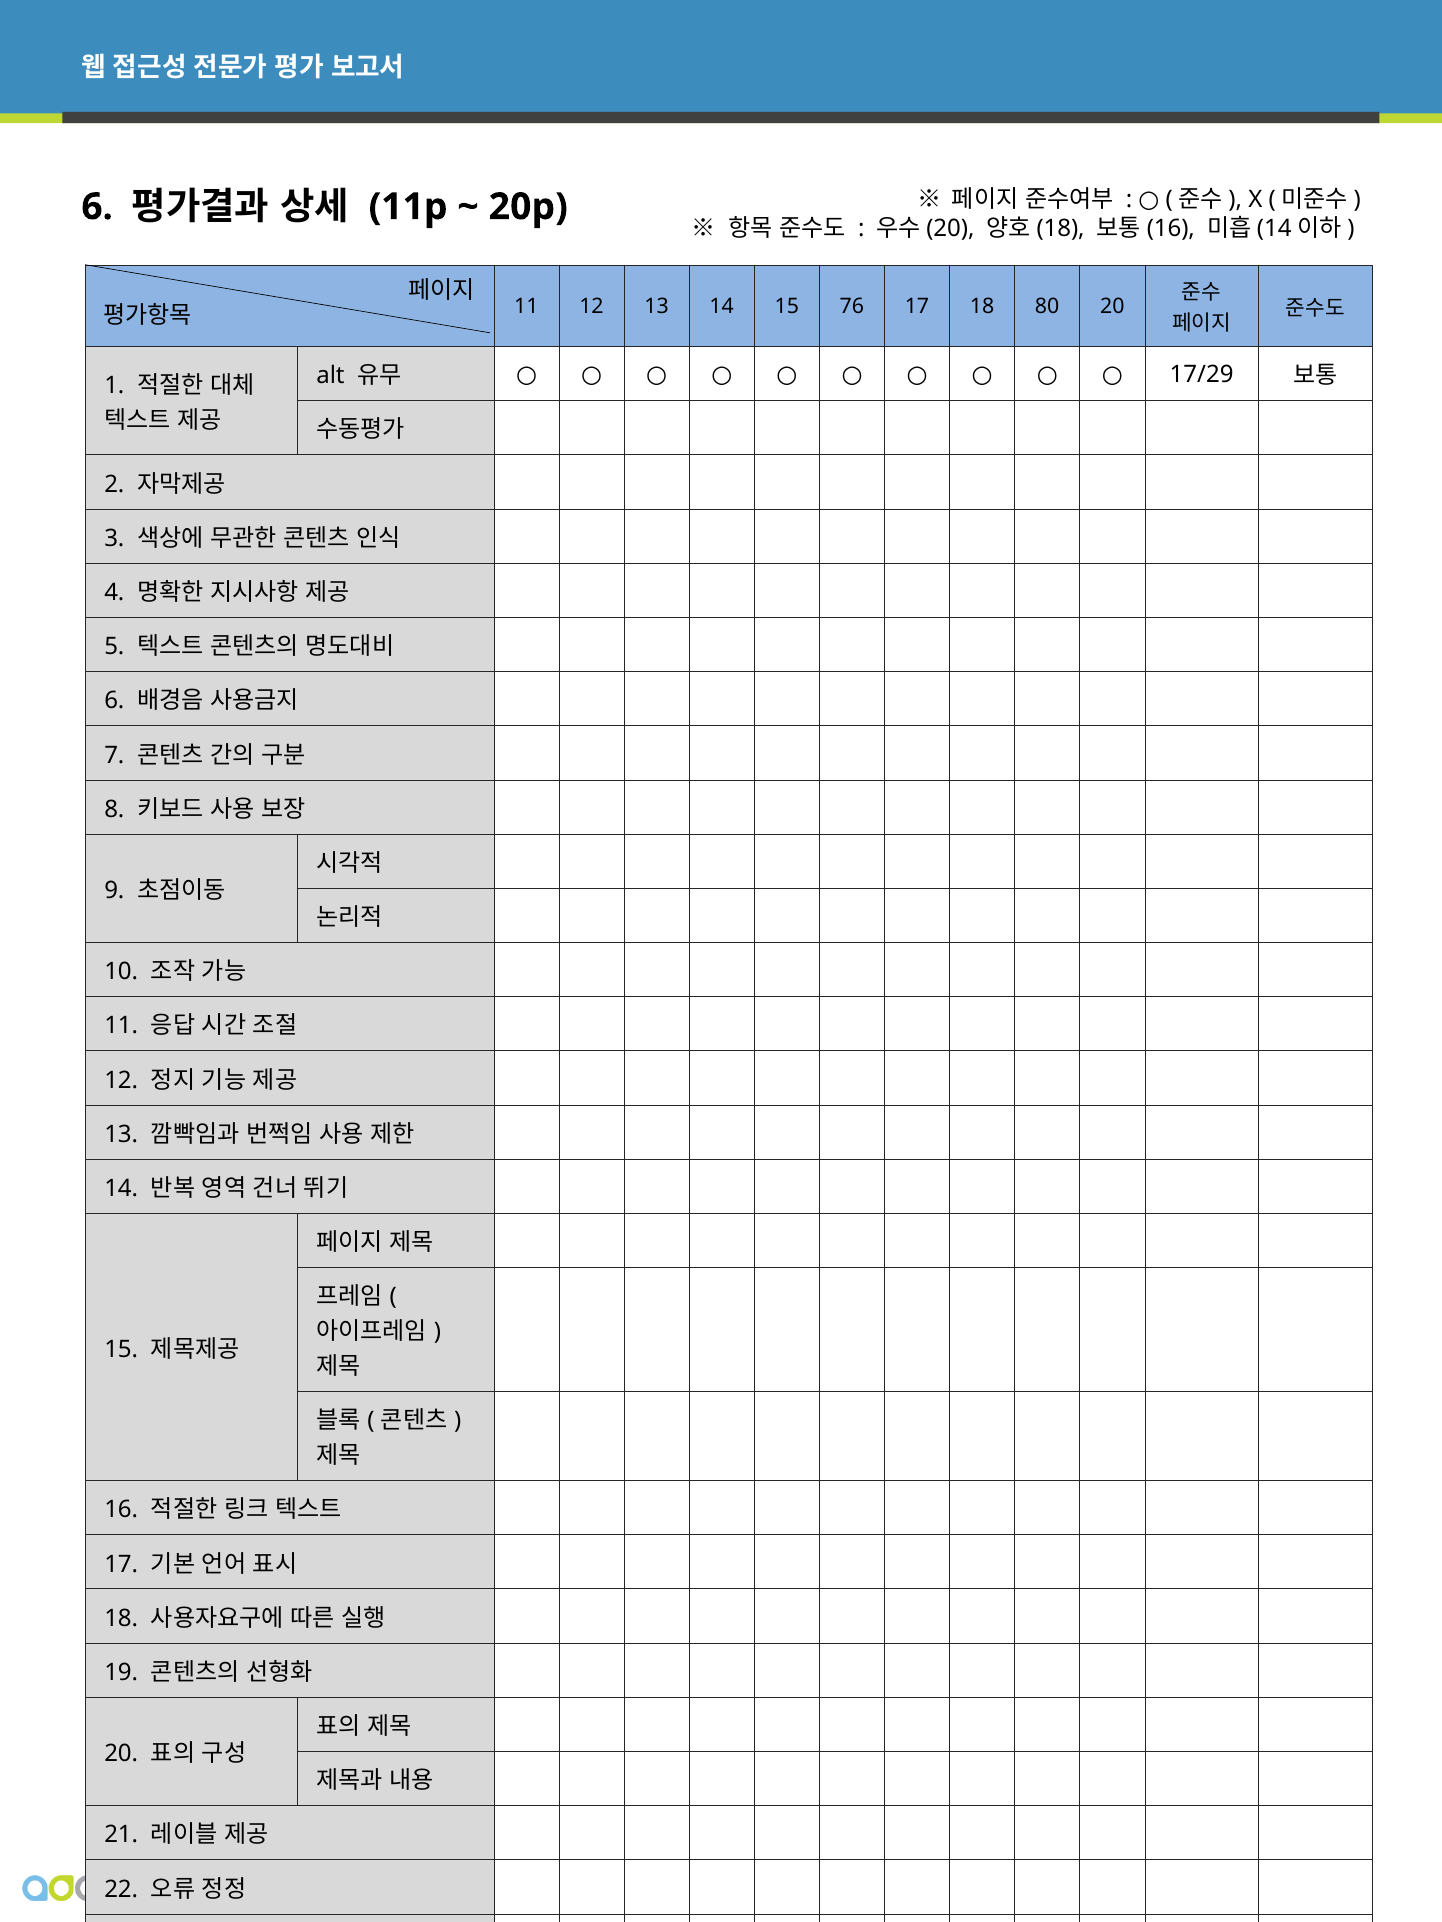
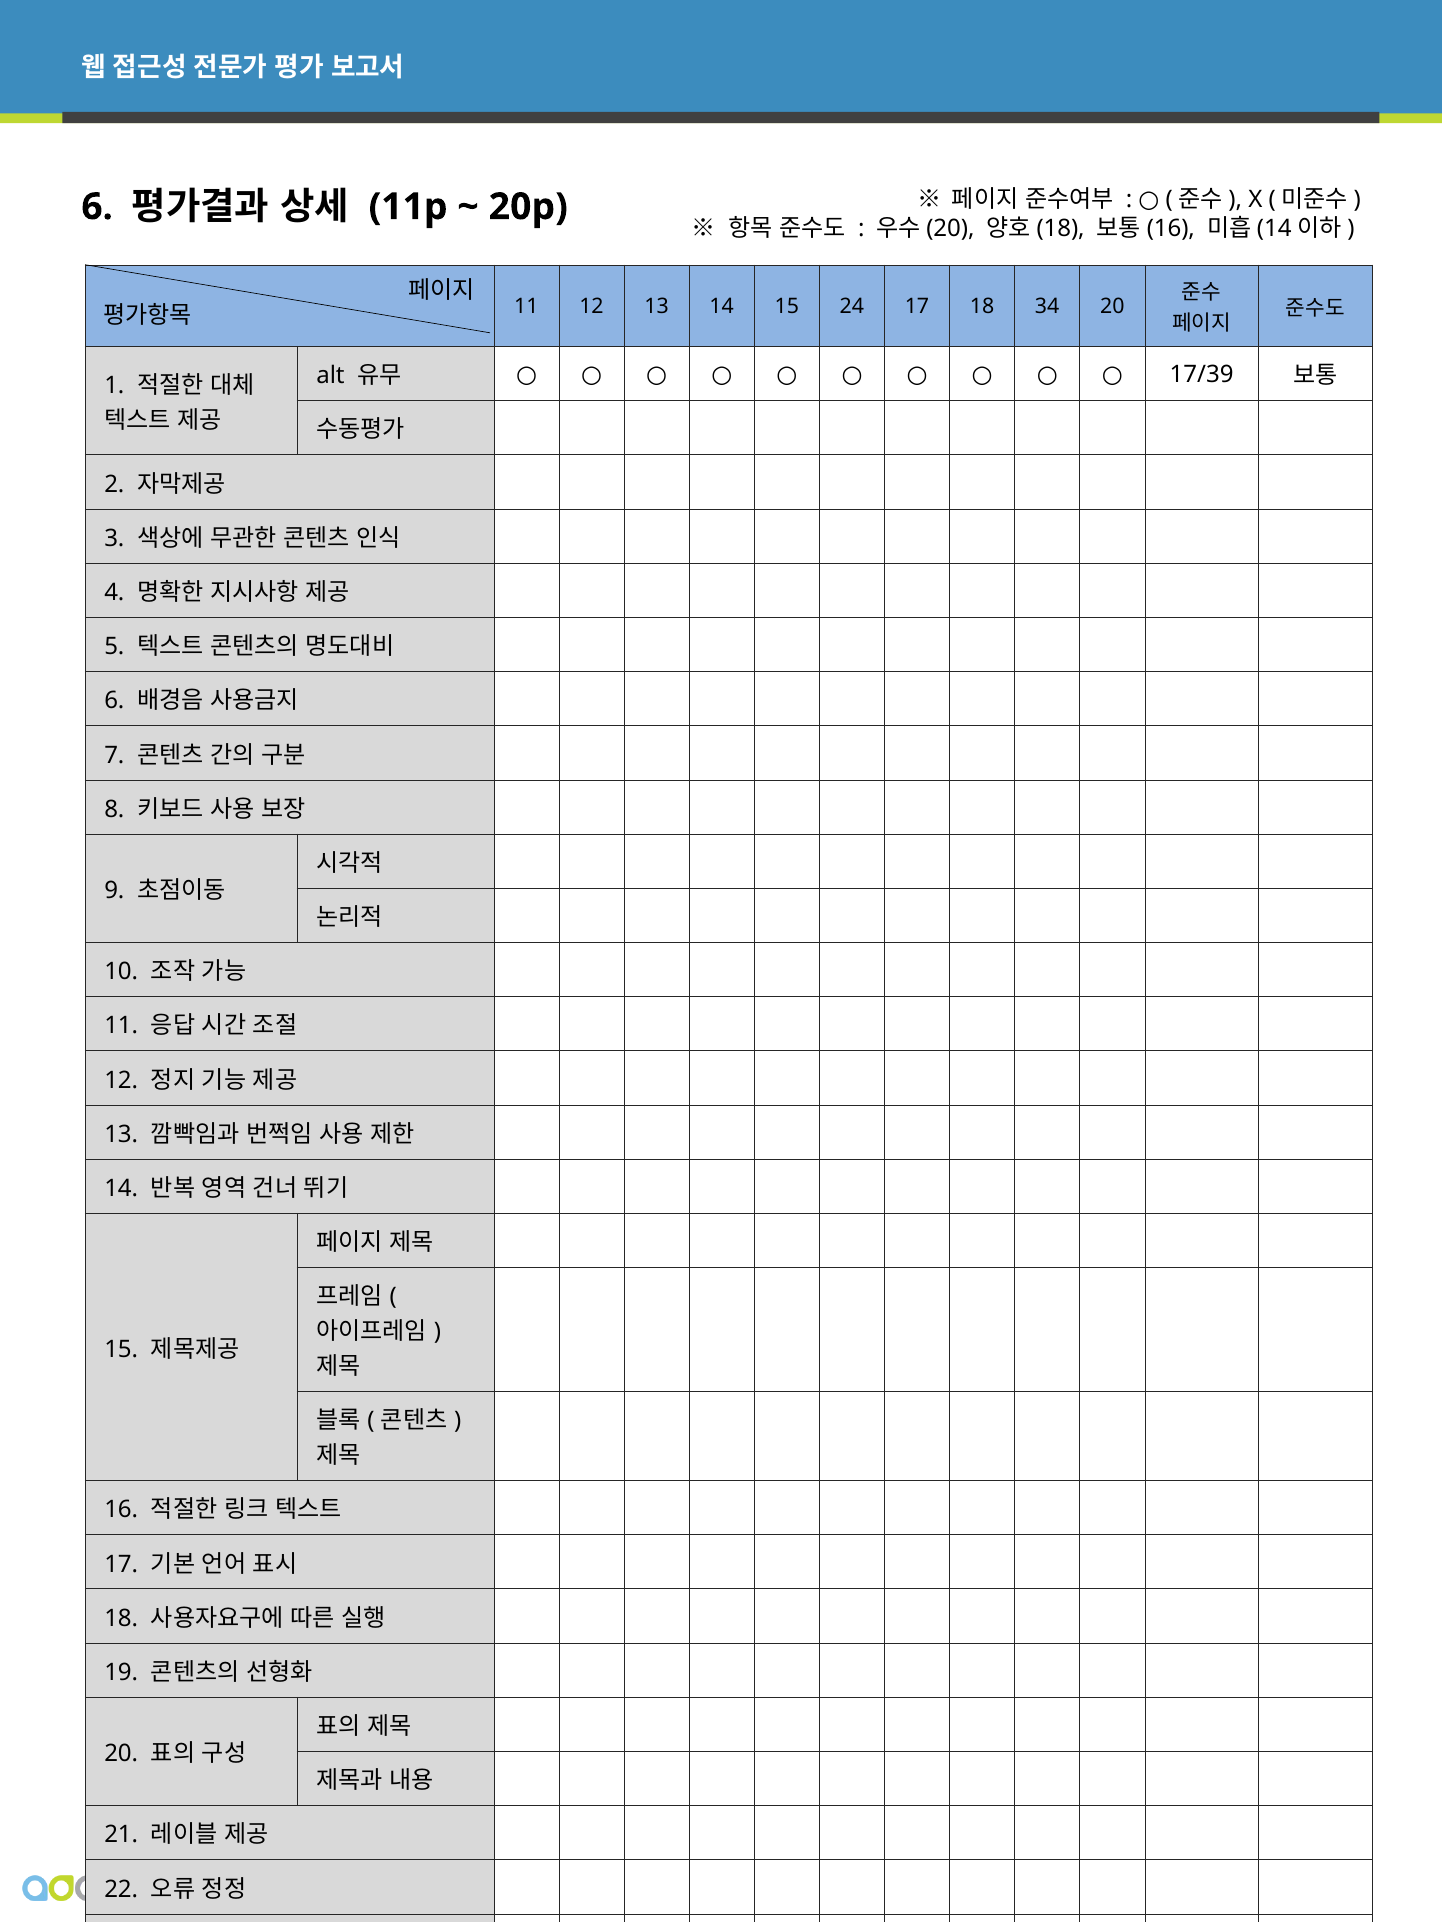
15 76: 76 -> 24
80: 80 -> 34
17/29: 17/29 -> 17/39
